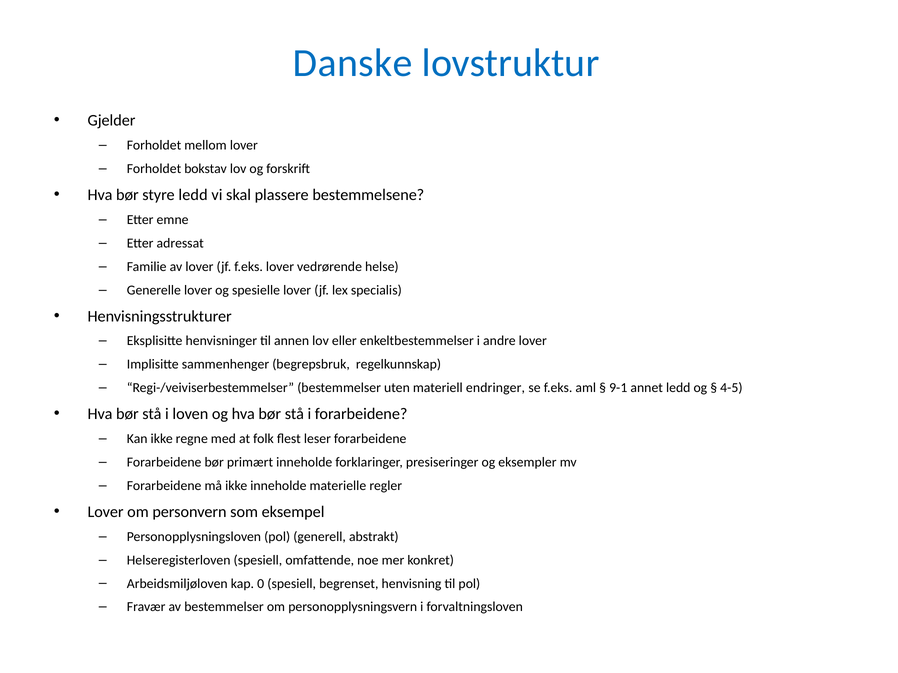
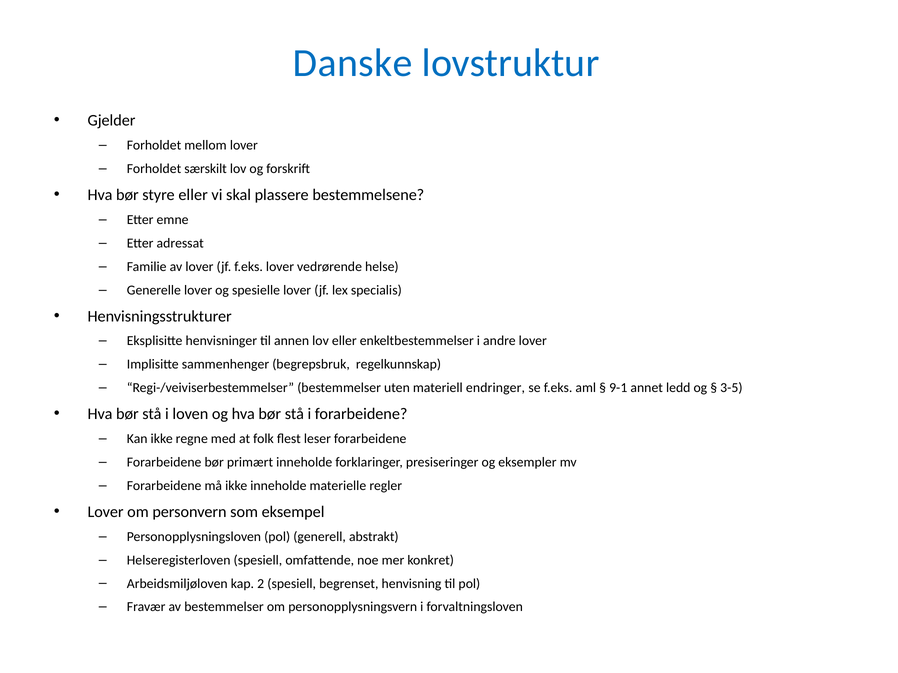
bokstav: bokstav -> særskilt
styre ledd: ledd -> eller
4-5: 4-5 -> 3-5
0: 0 -> 2
